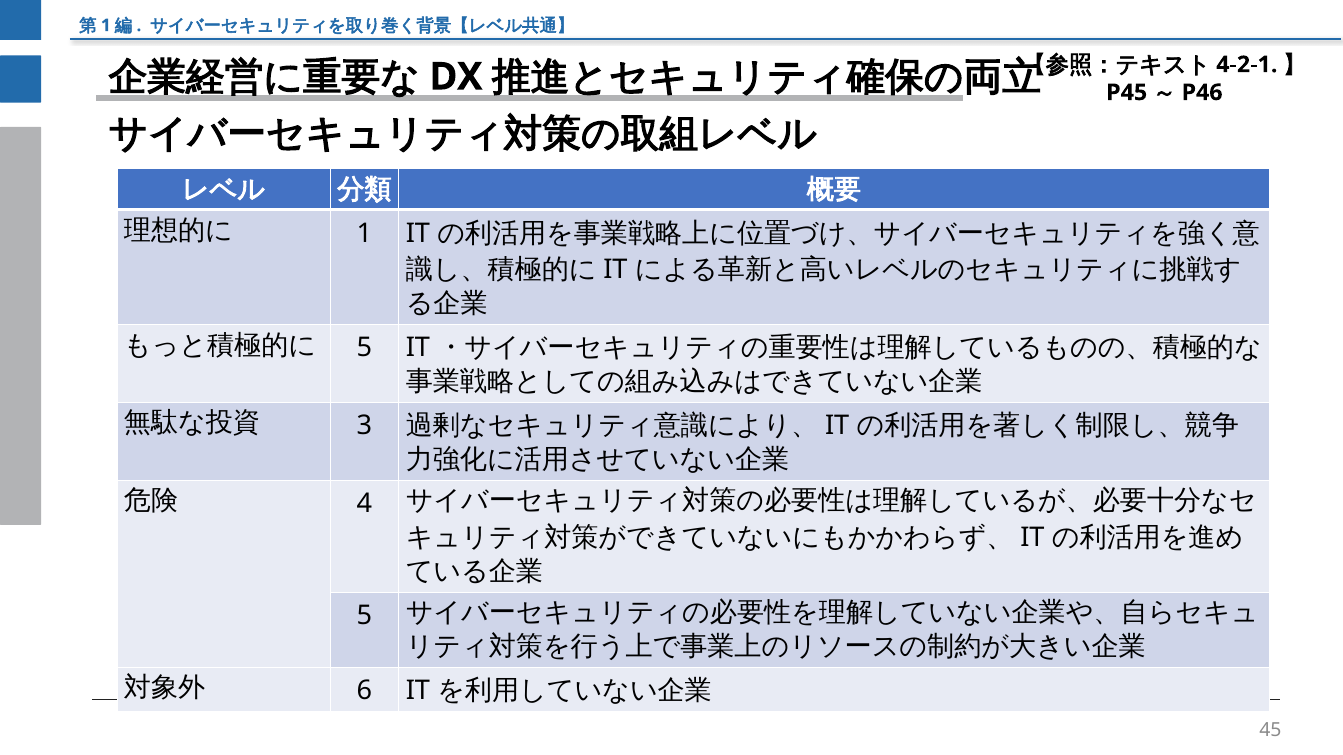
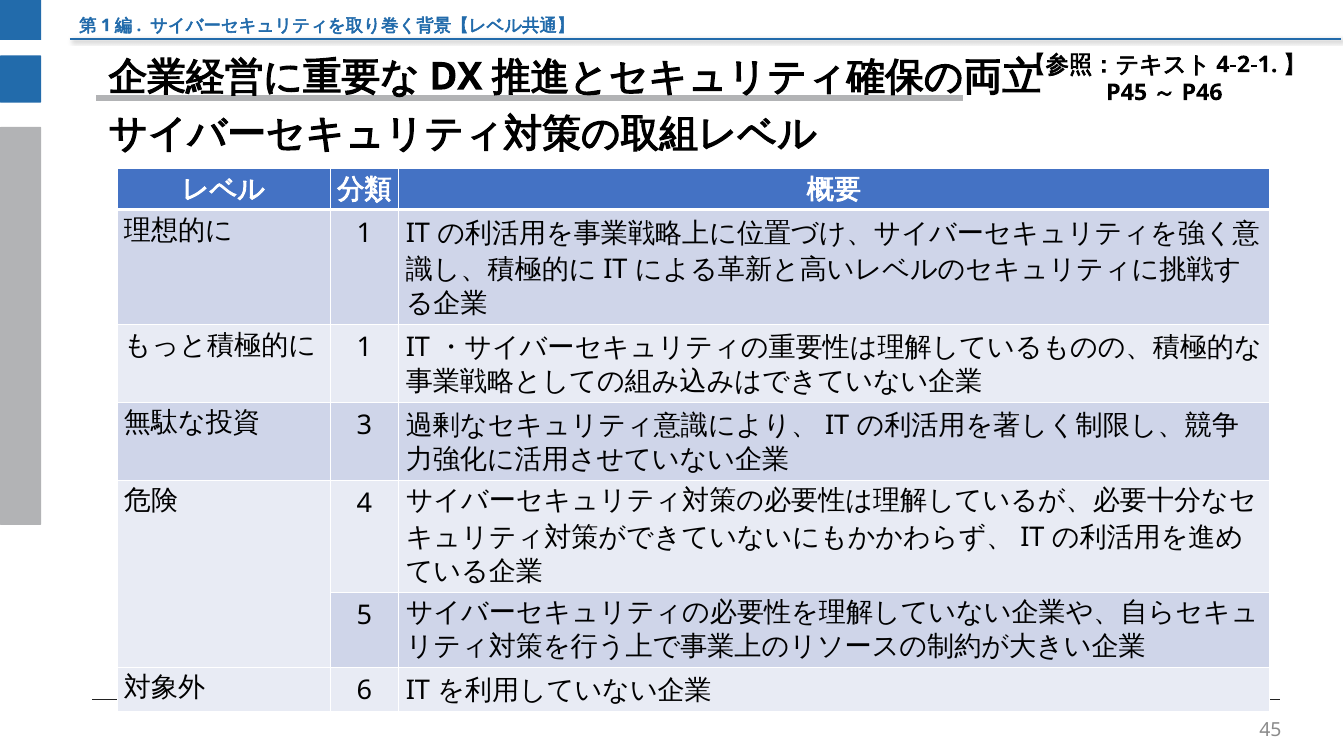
5 at (364, 348): 5 -> 1
